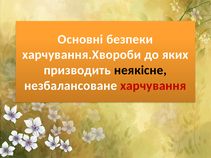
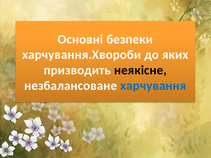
харчування colour: red -> blue
